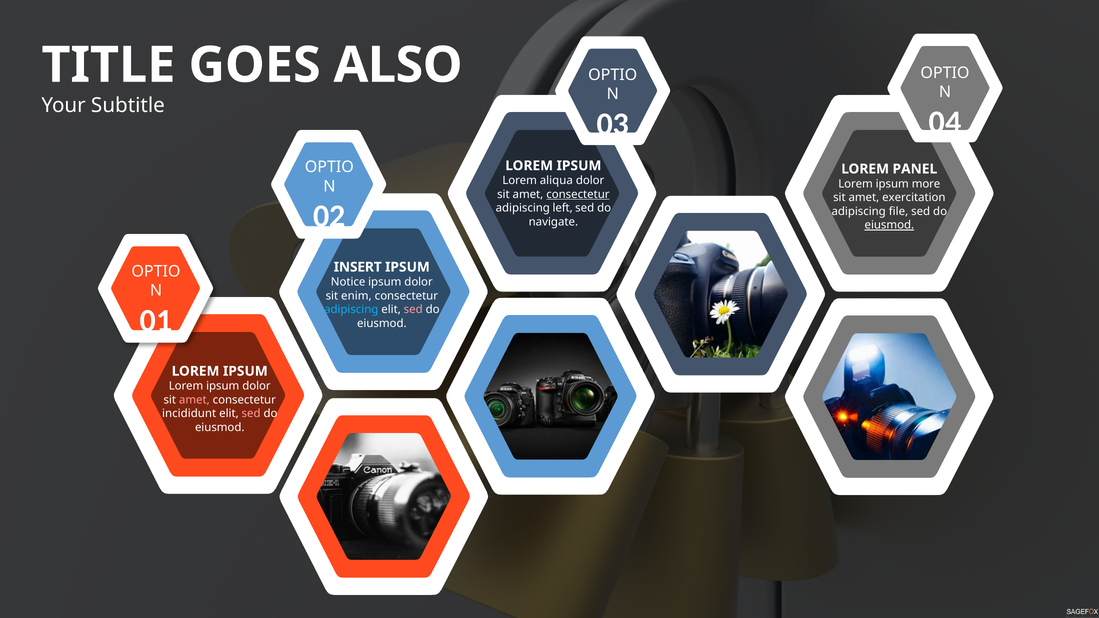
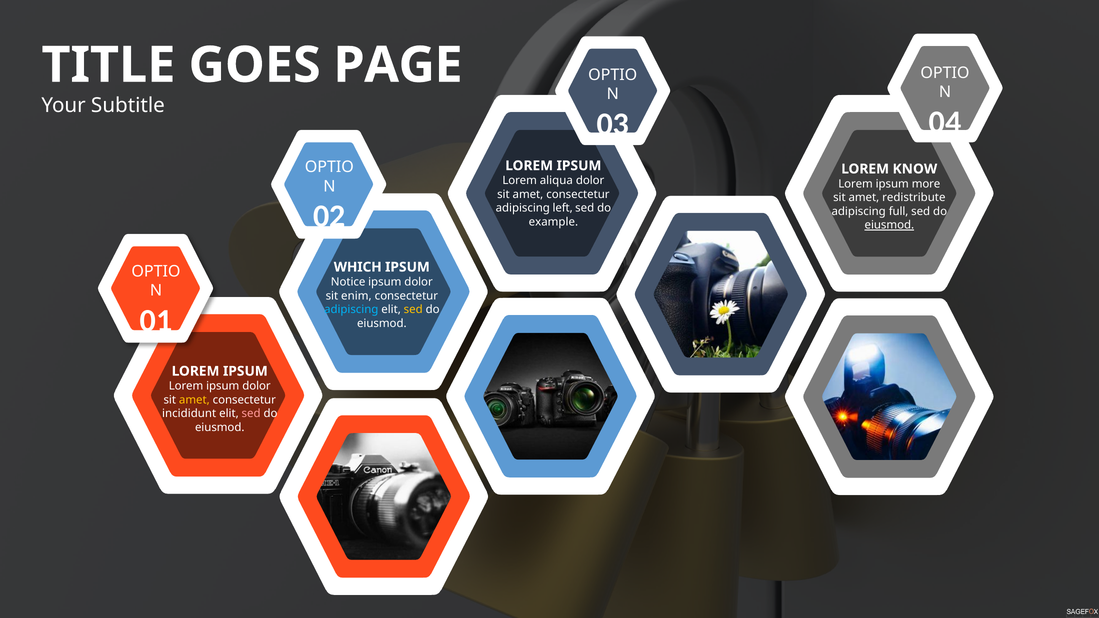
ALSO: ALSO -> PAGE
PANEL: PANEL -> KNOW
consectetur at (578, 194) underline: present -> none
exercitation: exercitation -> redistribute
file: file -> full
navigate: navigate -> example
INSERT: INSERT -> WHICH
sed at (413, 310) colour: pink -> yellow
amet at (194, 400) colour: pink -> yellow
